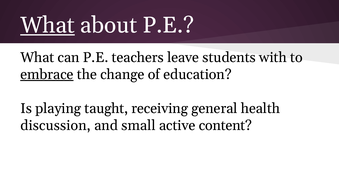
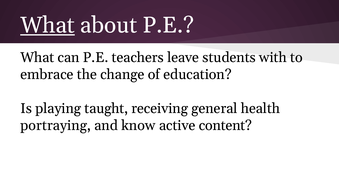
embrace underline: present -> none
discussion: discussion -> portraying
small: small -> know
